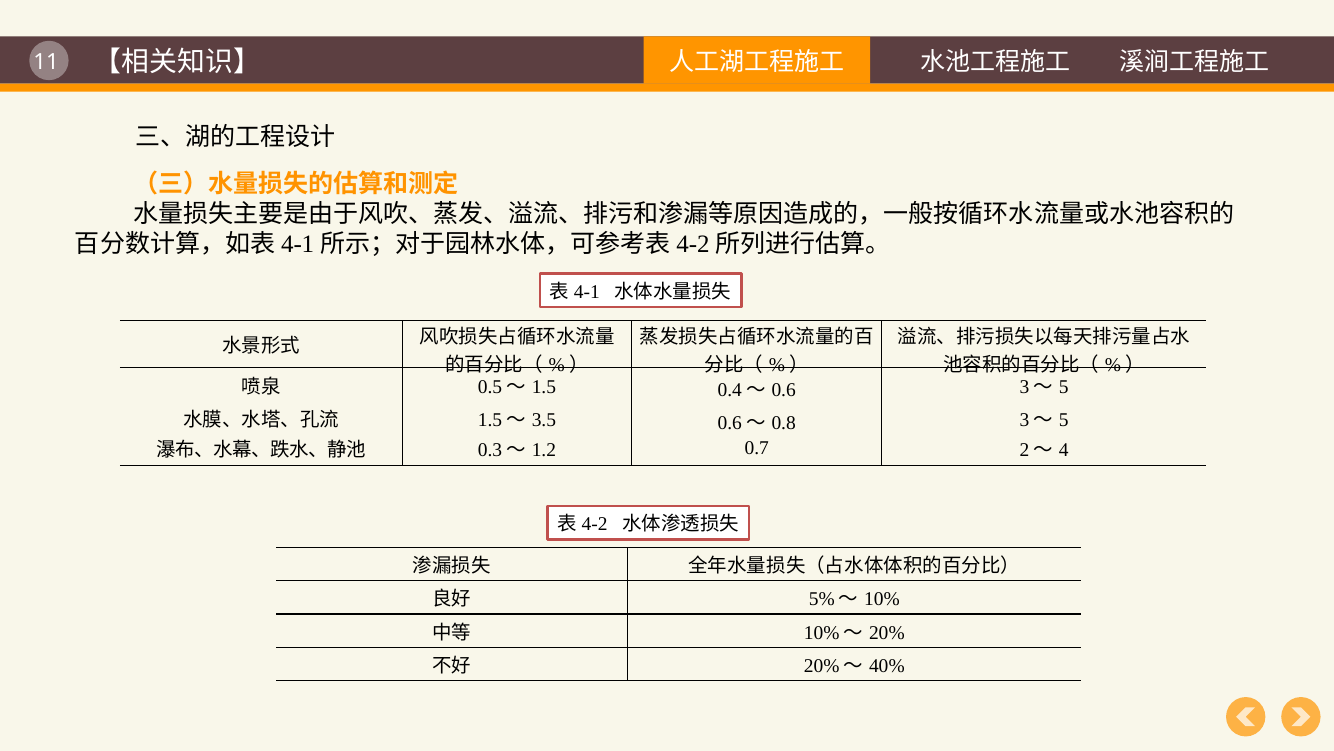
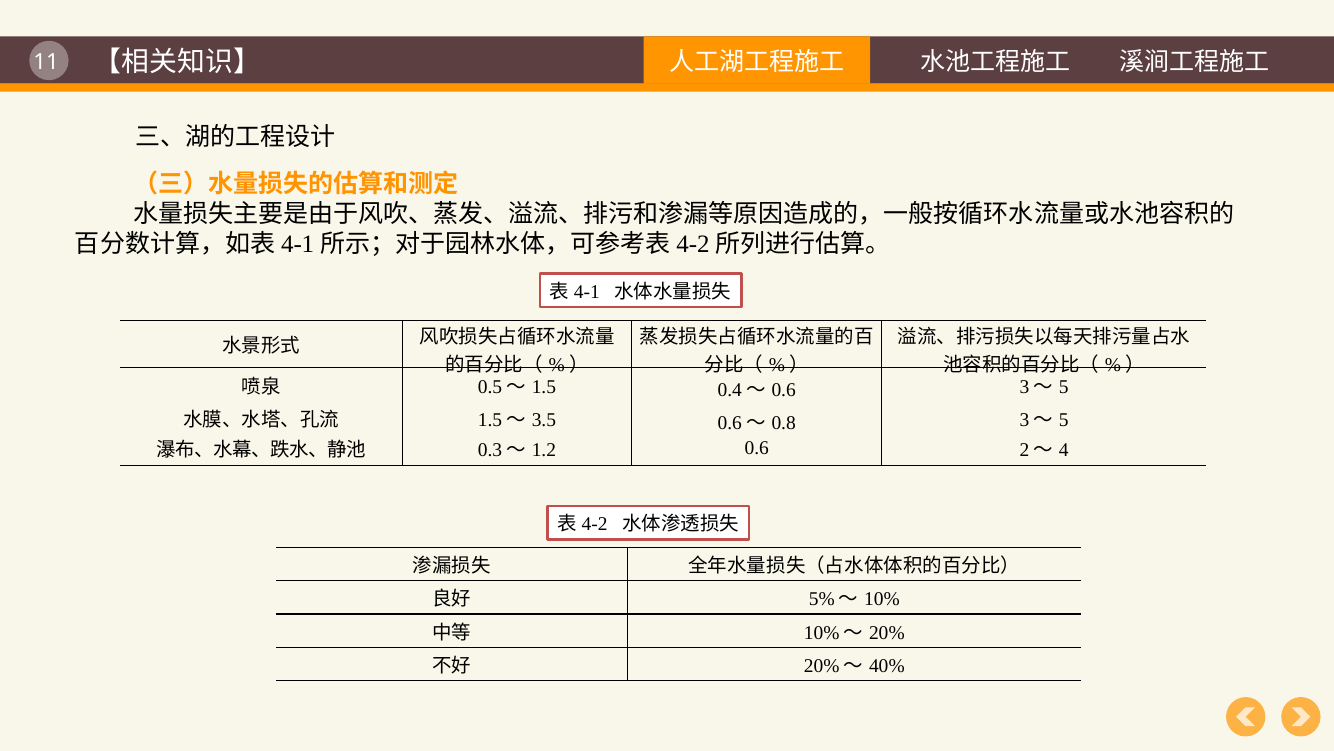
0.7 at (757, 448): 0.7 -> 0.6
